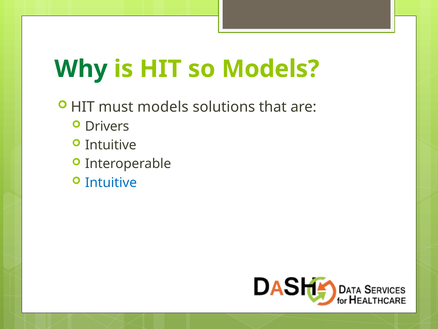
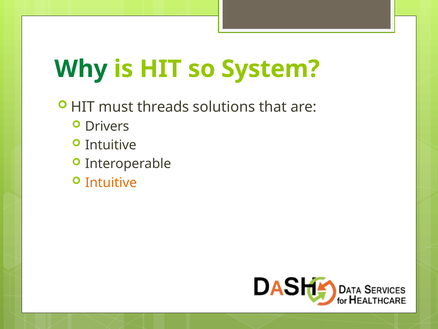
so Models: Models -> System
must models: models -> threads
Intuitive at (111, 182) colour: blue -> orange
